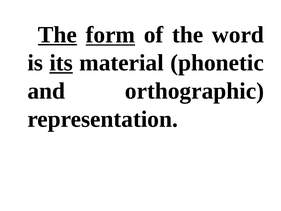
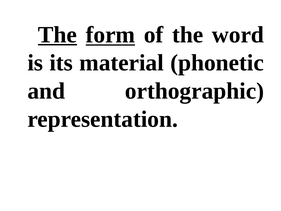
its underline: present -> none
